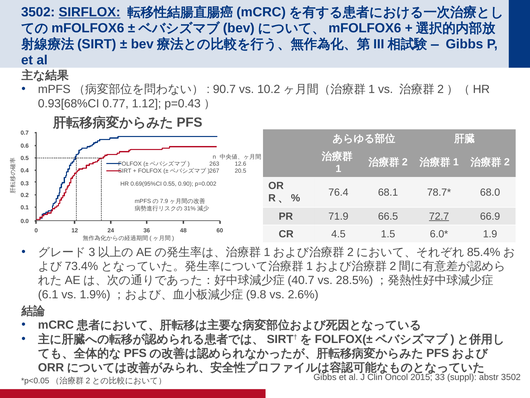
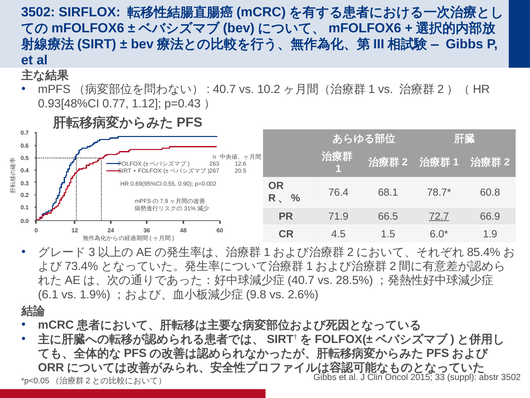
SIRFLOX underline: present -> none
90.7: 90.7 -> 40.7
0.93[68%CI: 0.93[68%CI -> 0.93[48%CI
68.0: 68.0 -> 60.8
